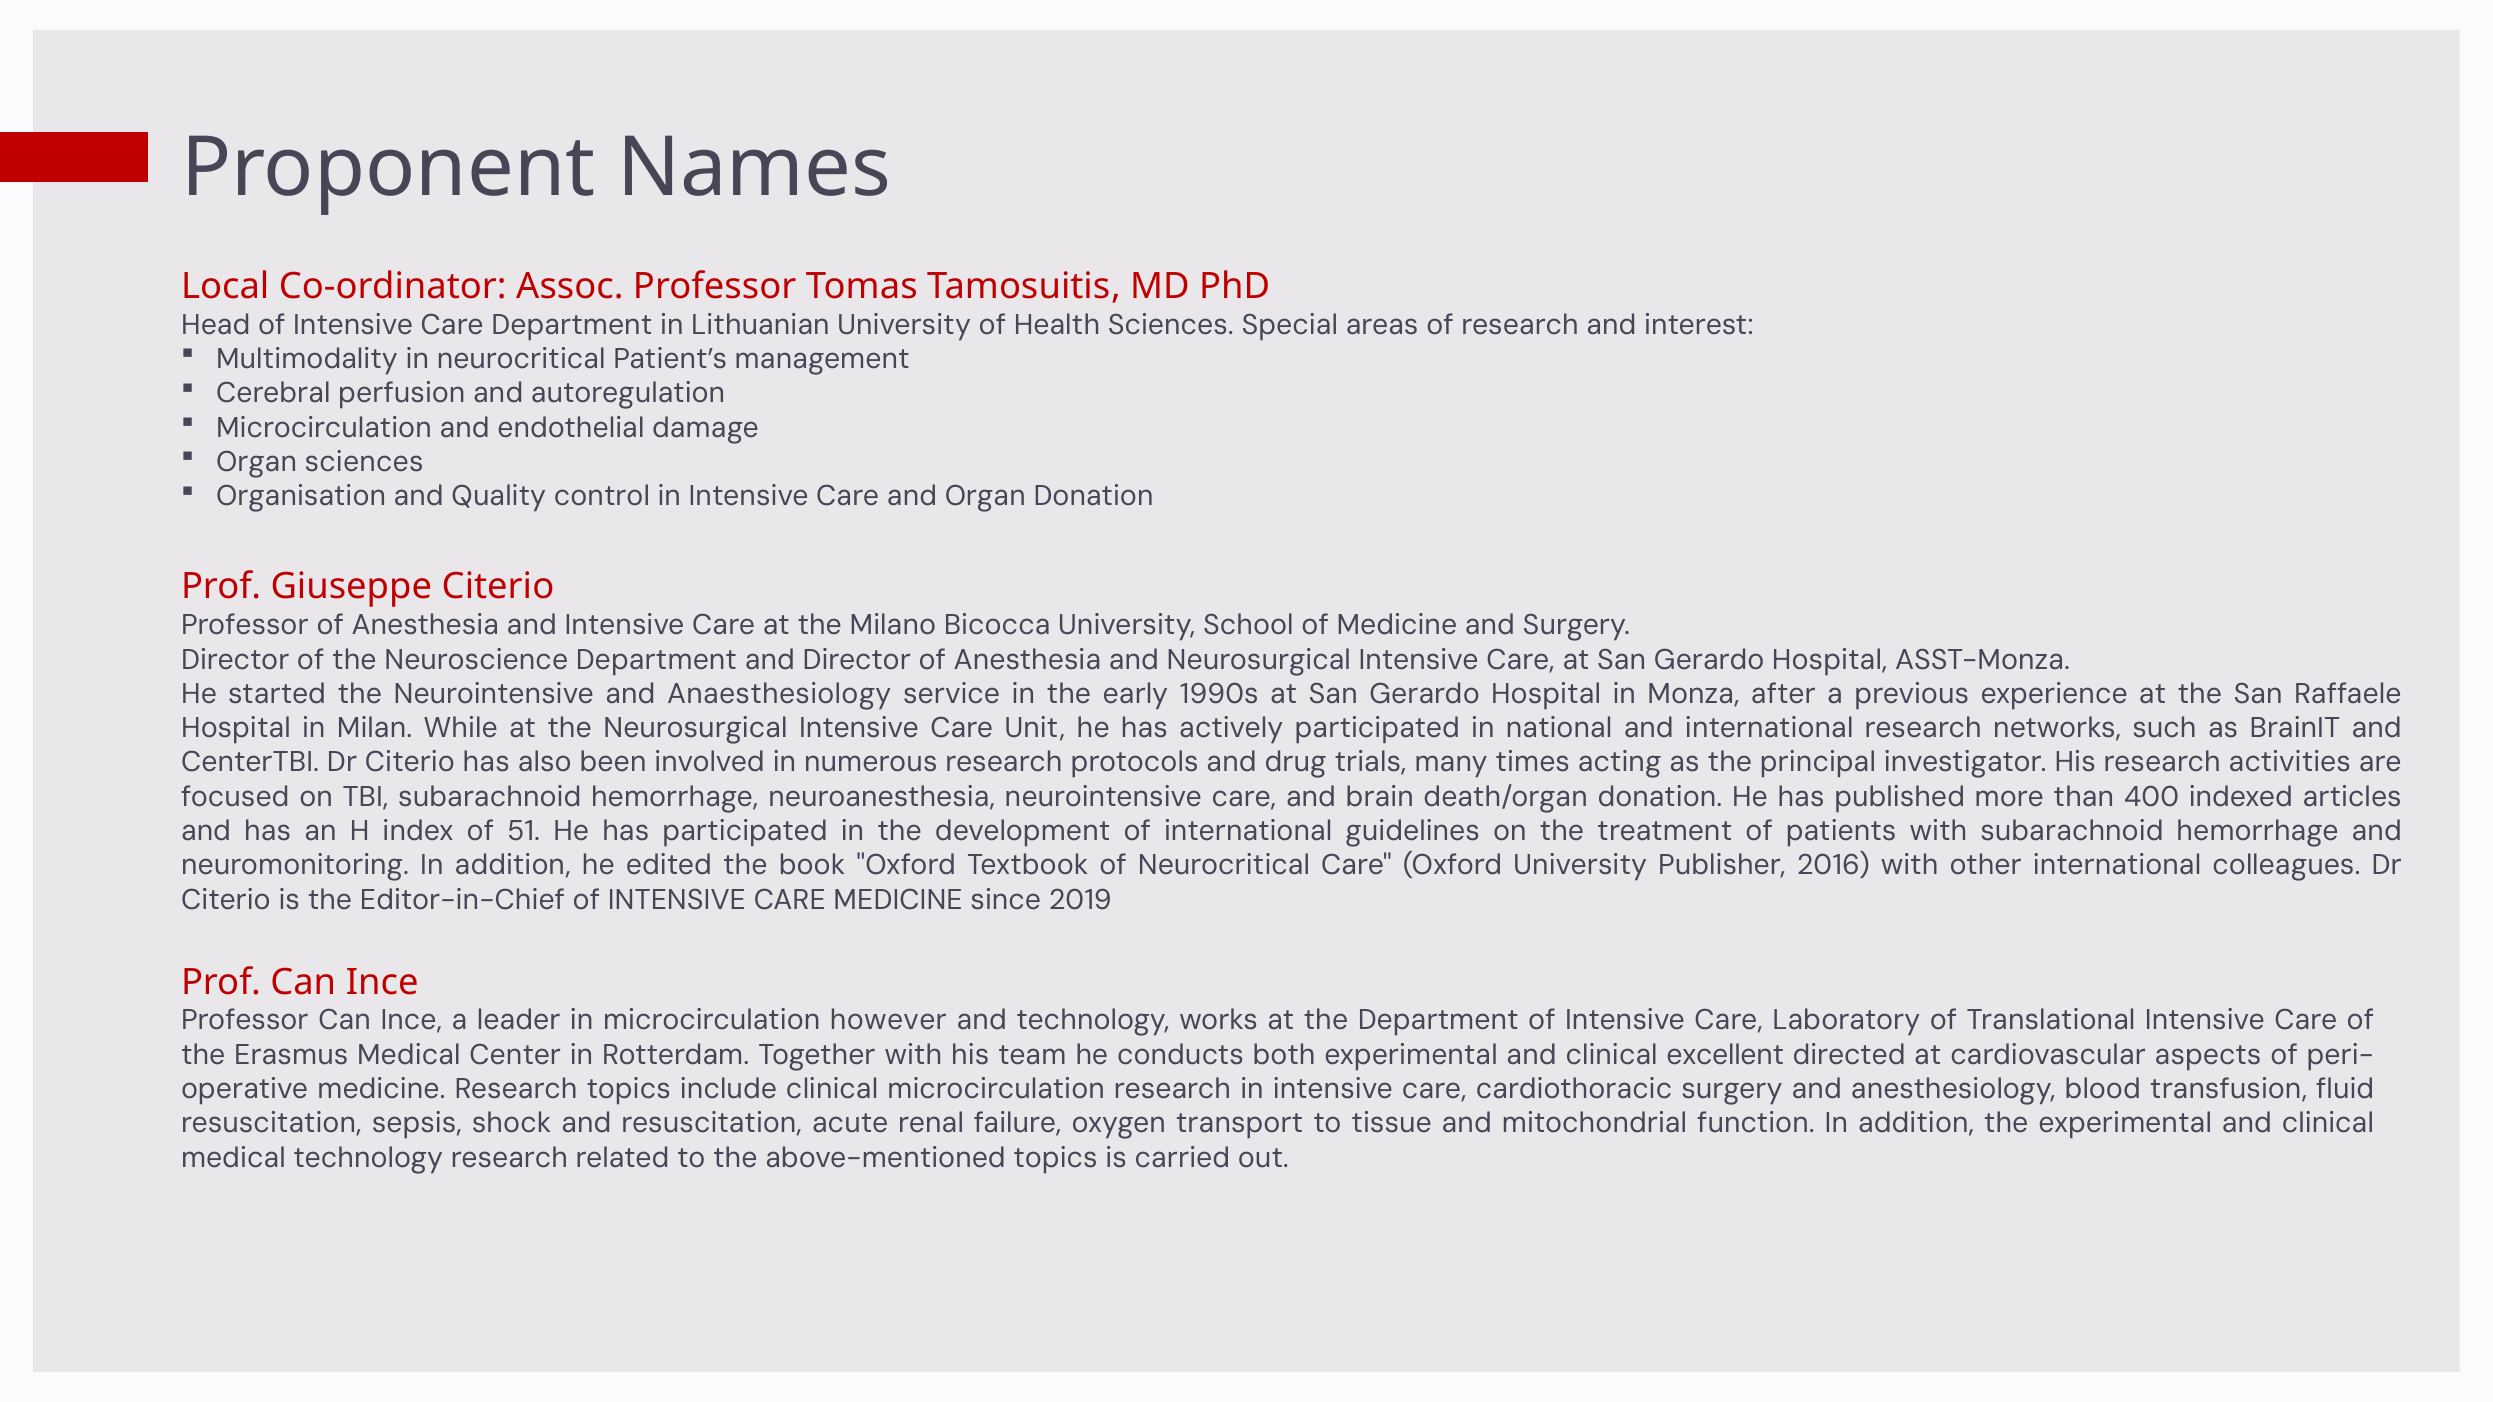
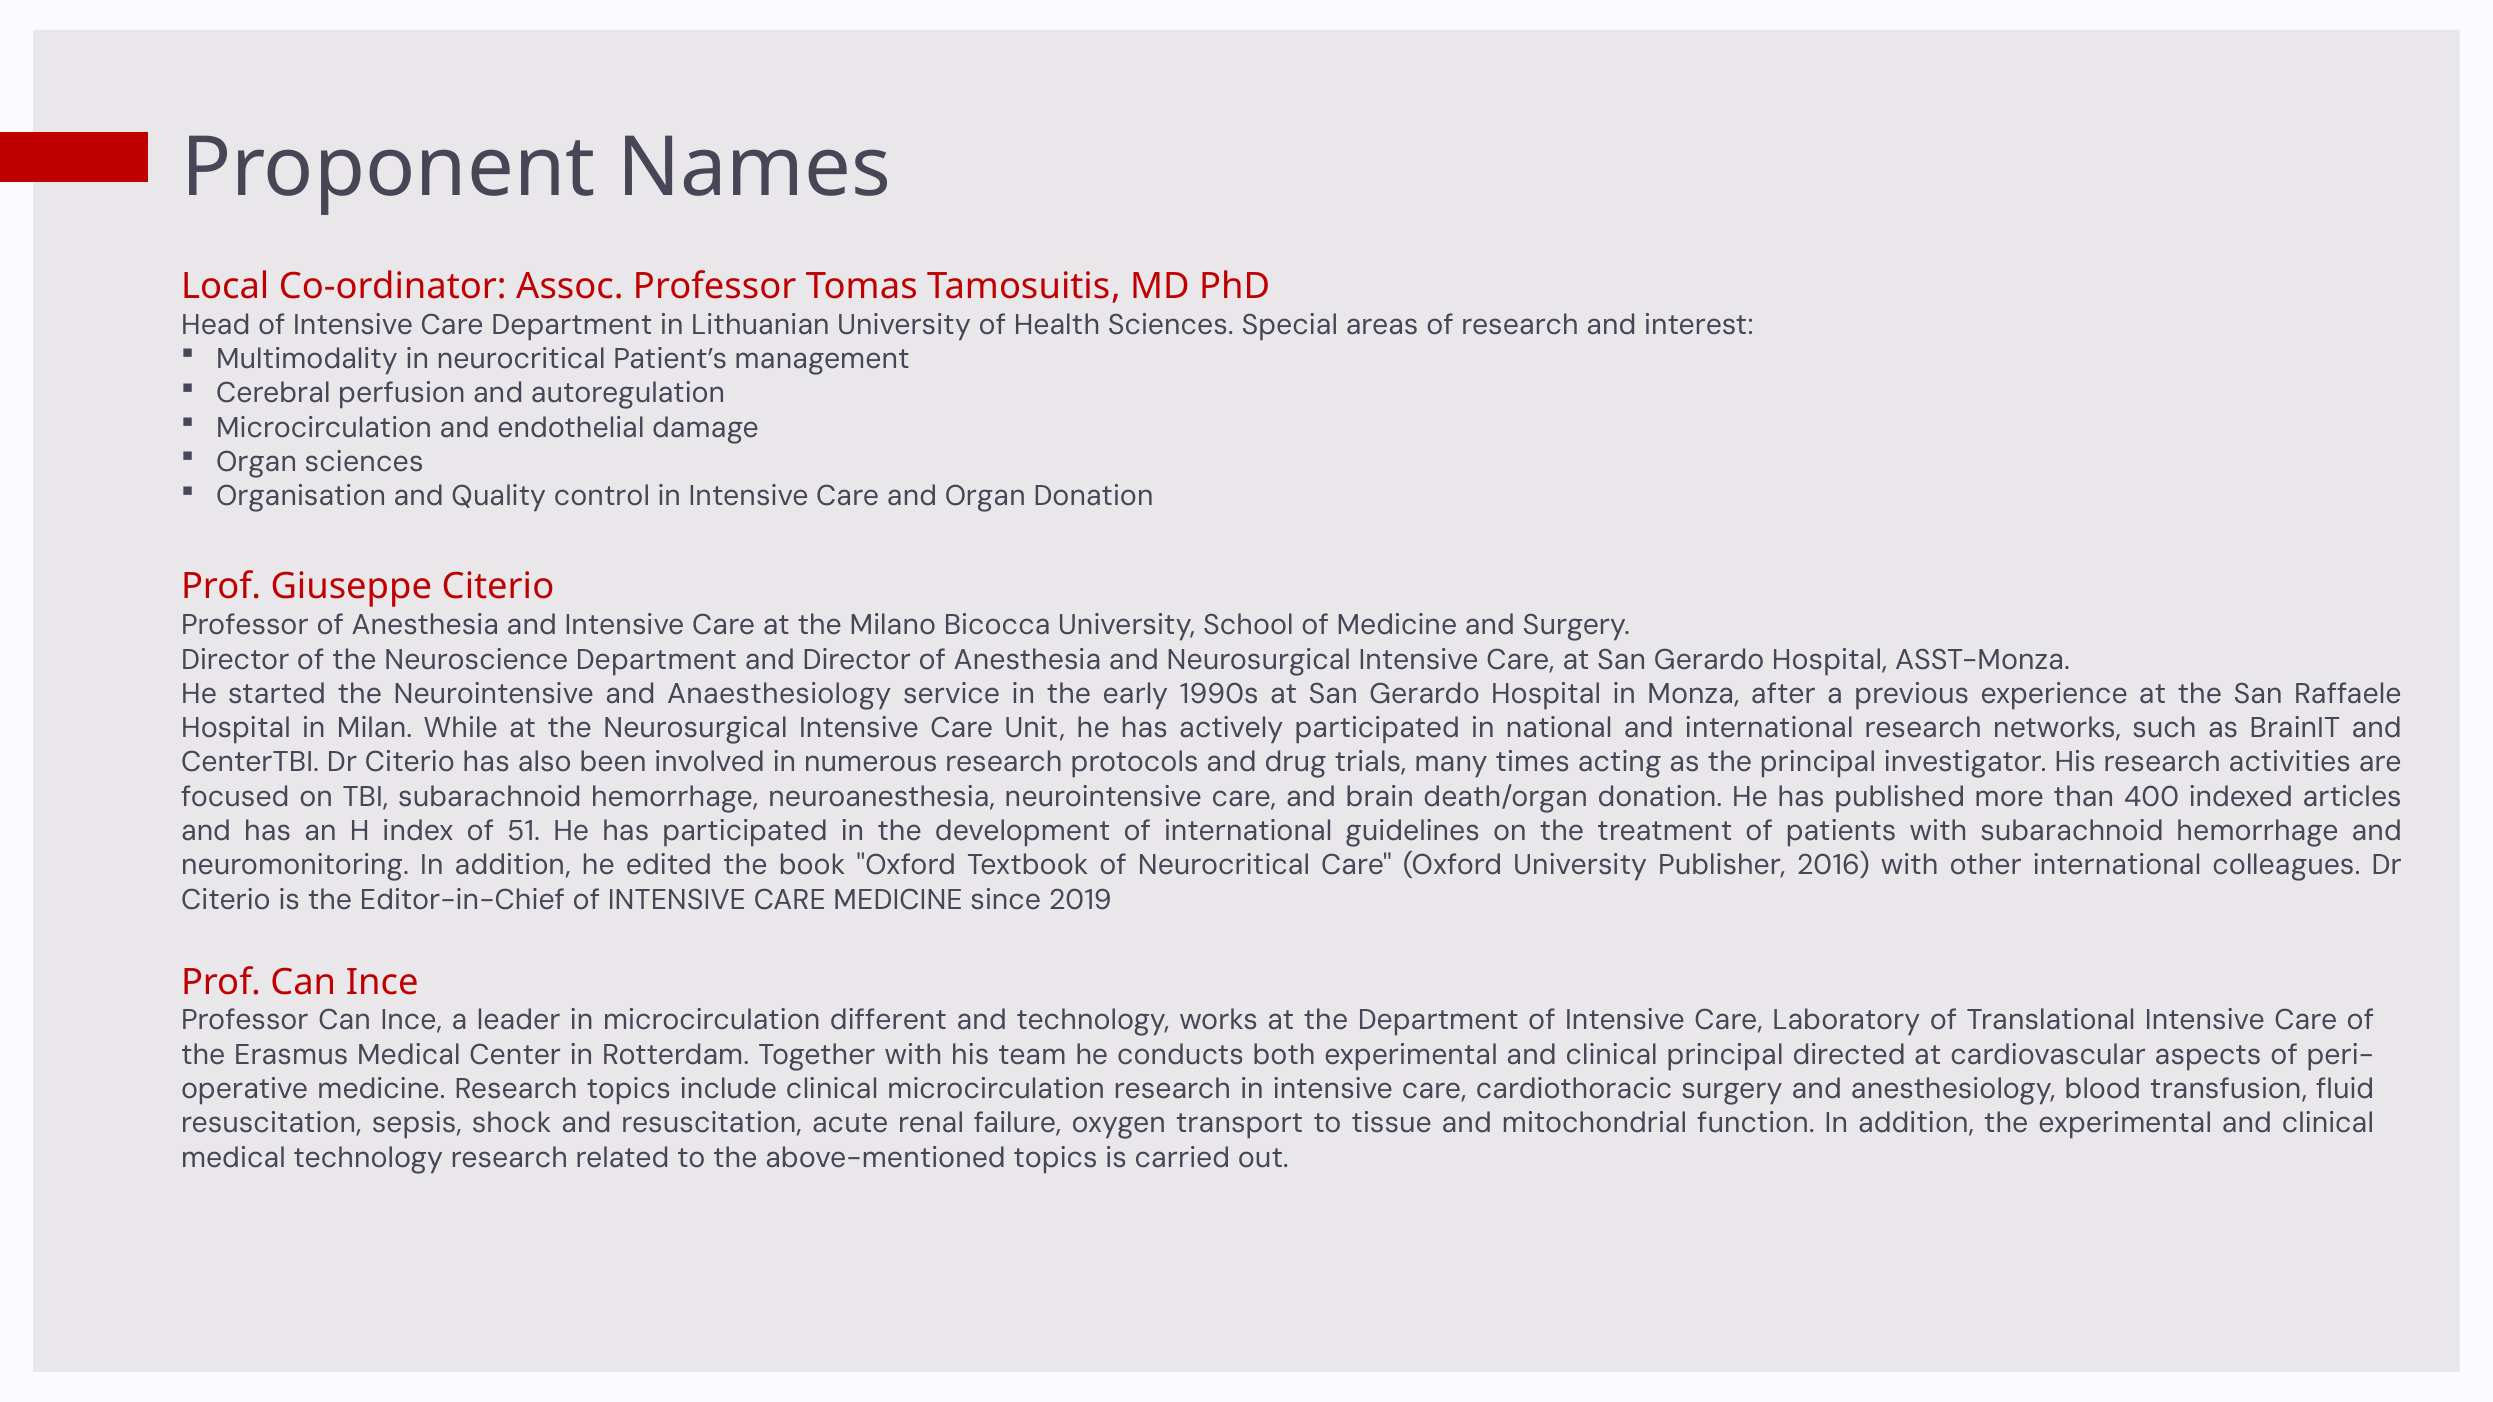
however: however -> different
clinical excellent: excellent -> principal
